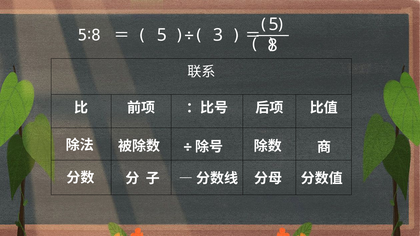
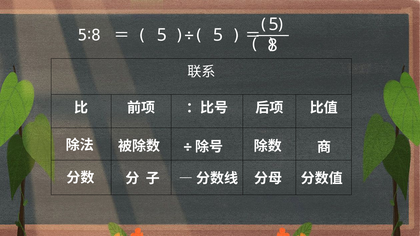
3 at (218, 35): 3 -> 5
